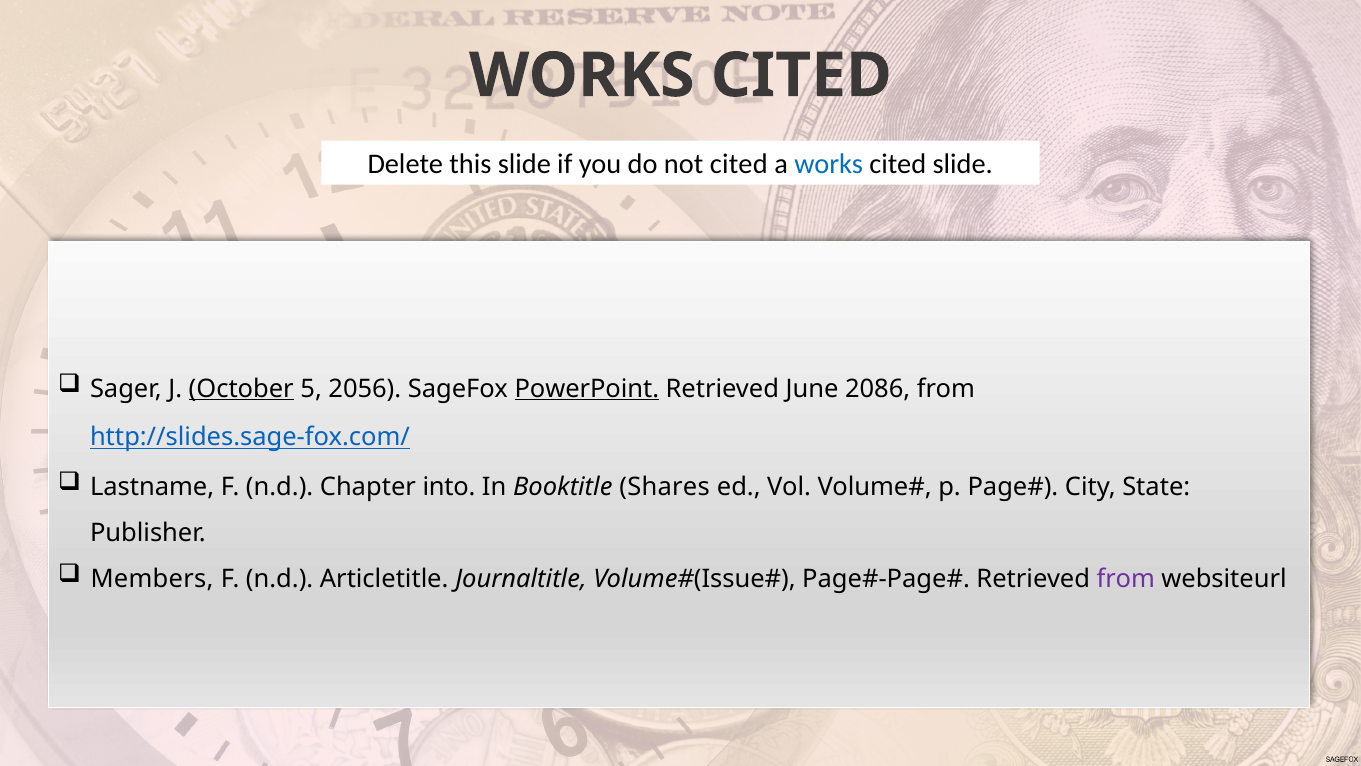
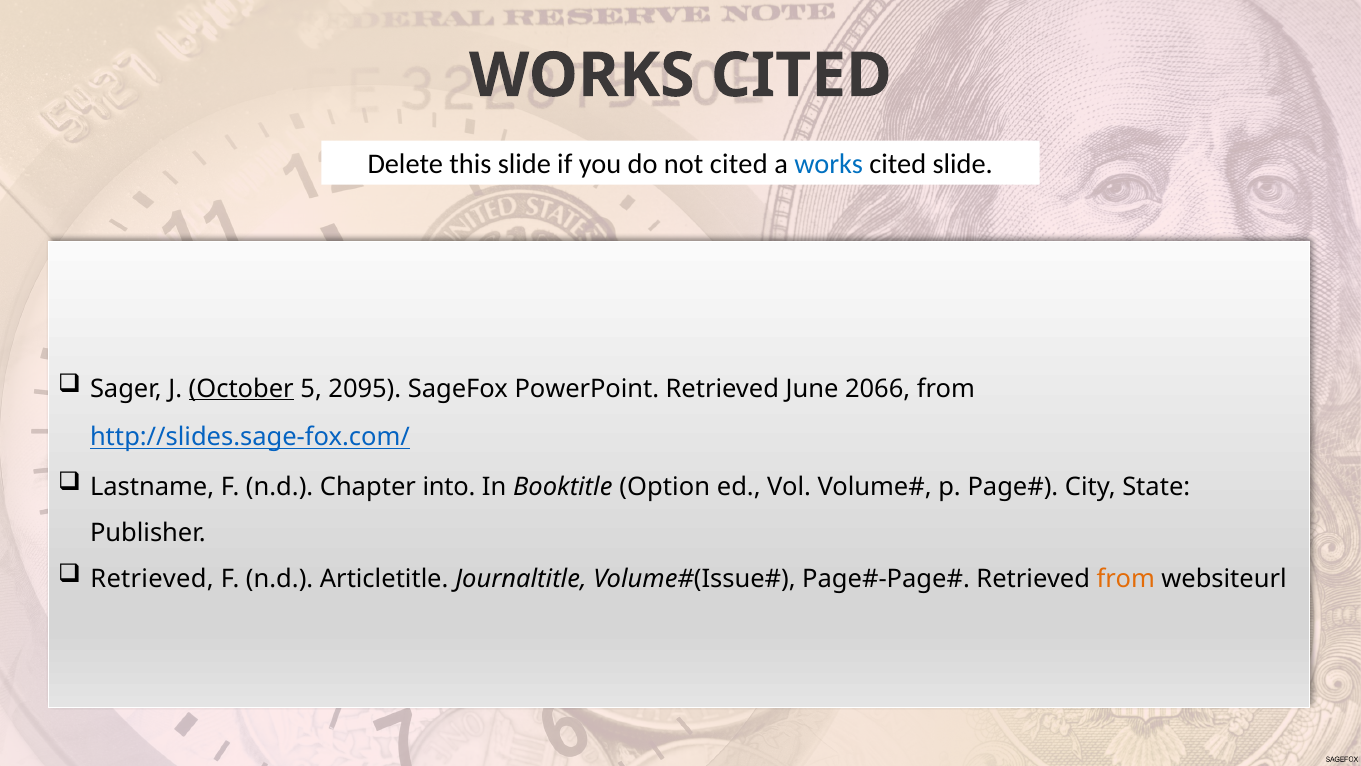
2056: 2056 -> 2095
PowerPoint underline: present -> none
2086: 2086 -> 2066
Shares: Shares -> Option
Members at (152, 578): Members -> Retrieved
from at (1126, 578) colour: purple -> orange
